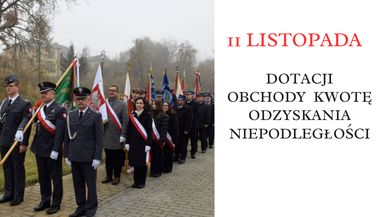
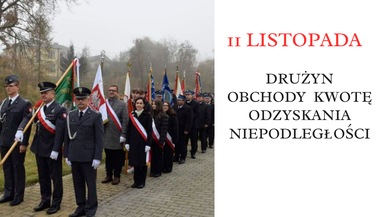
DOTACJI: DOTACJI -> DRUŻYN
